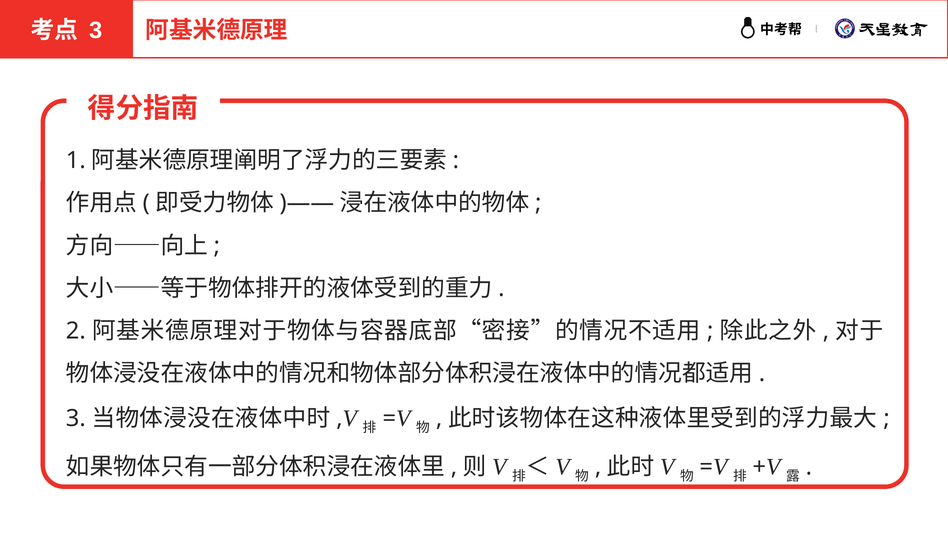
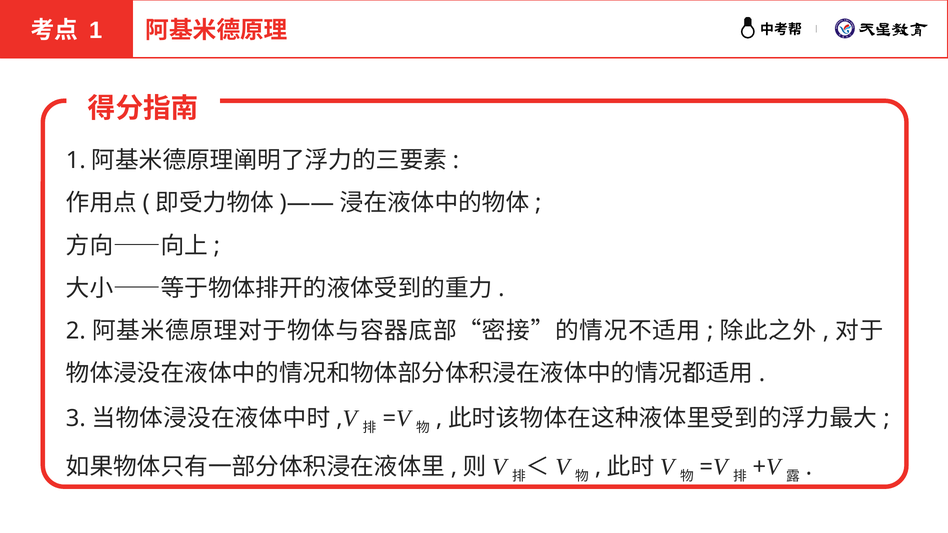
3 at (96, 30): 3 -> 1
